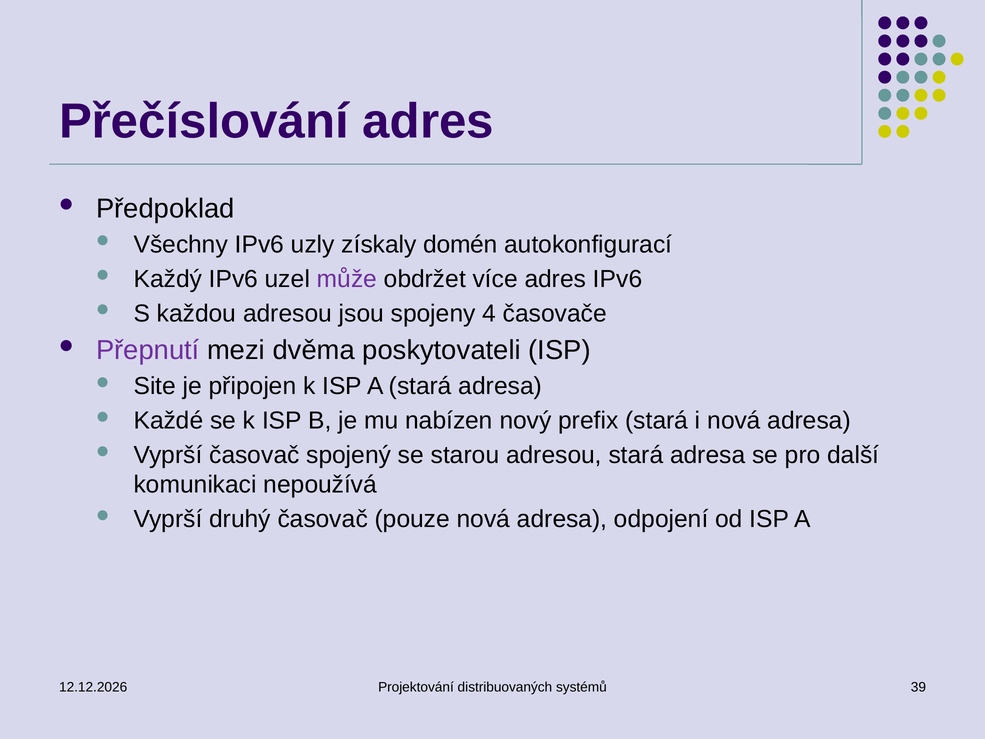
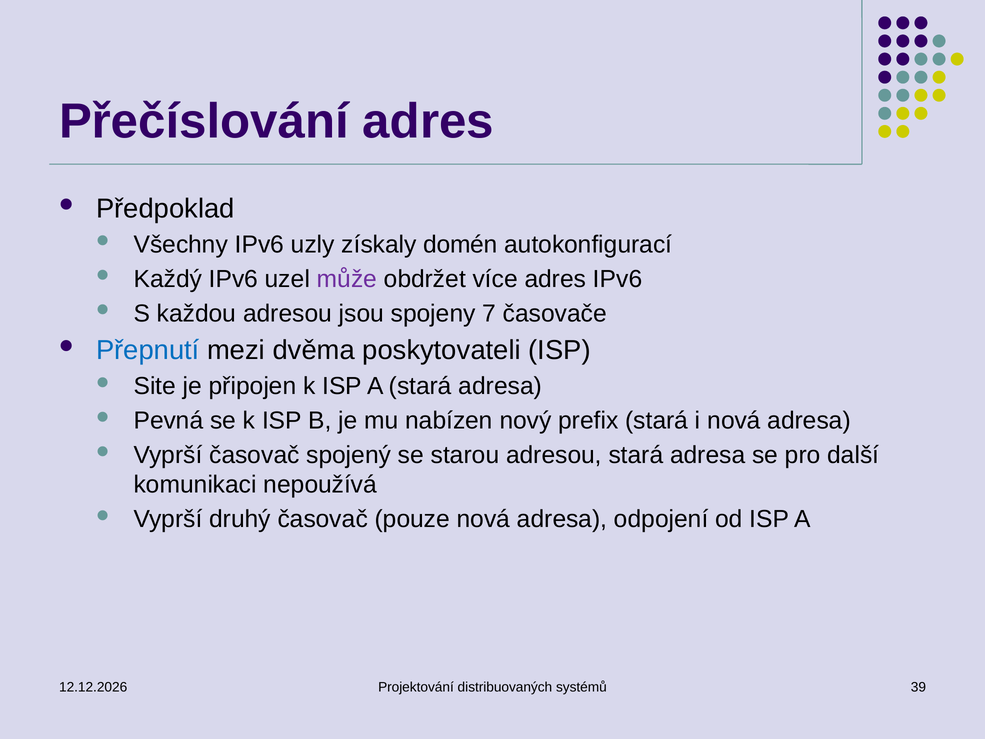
4: 4 -> 7
Přepnutí colour: purple -> blue
Každé: Každé -> Pevná
